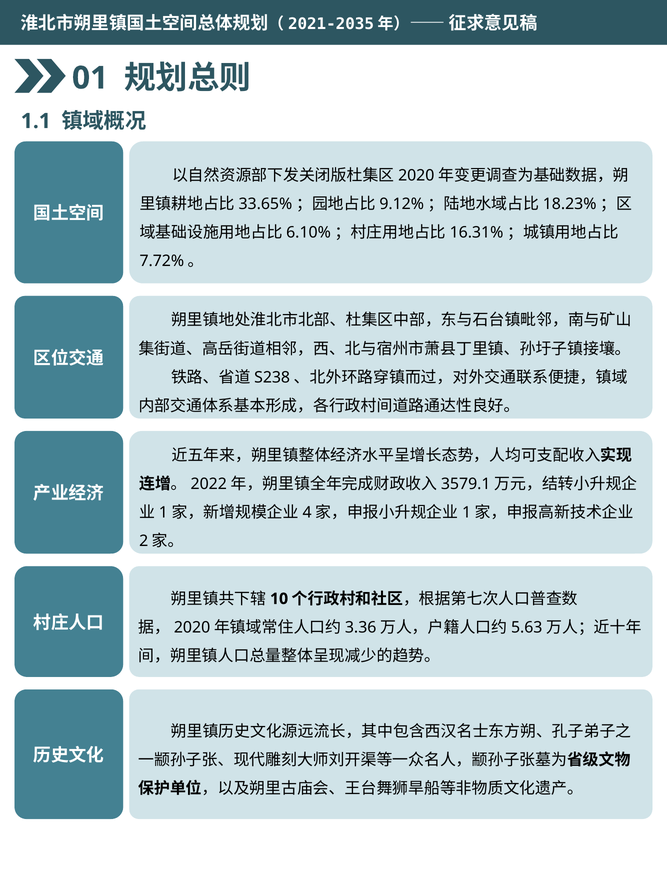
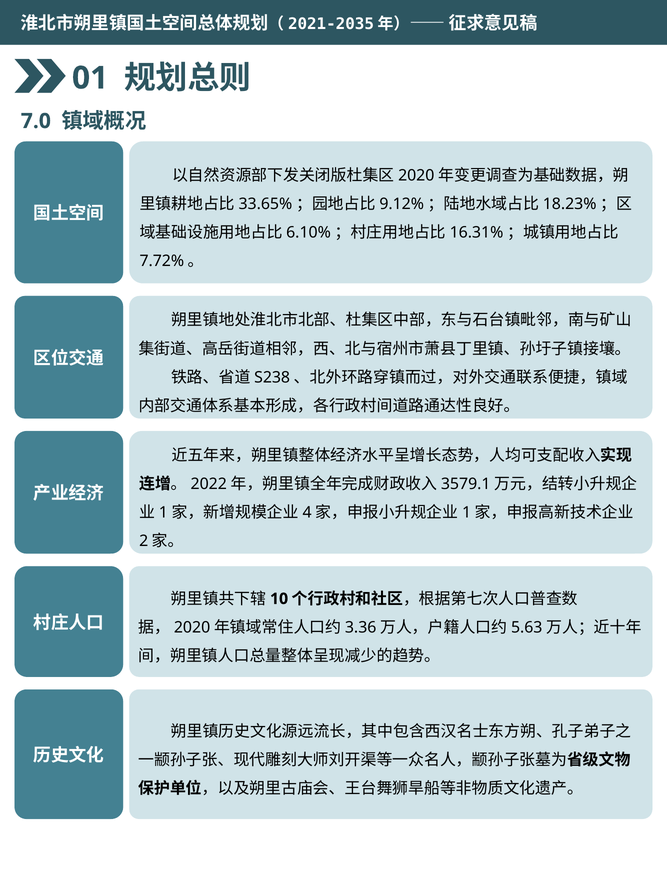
1.1: 1.1 -> 7.0
